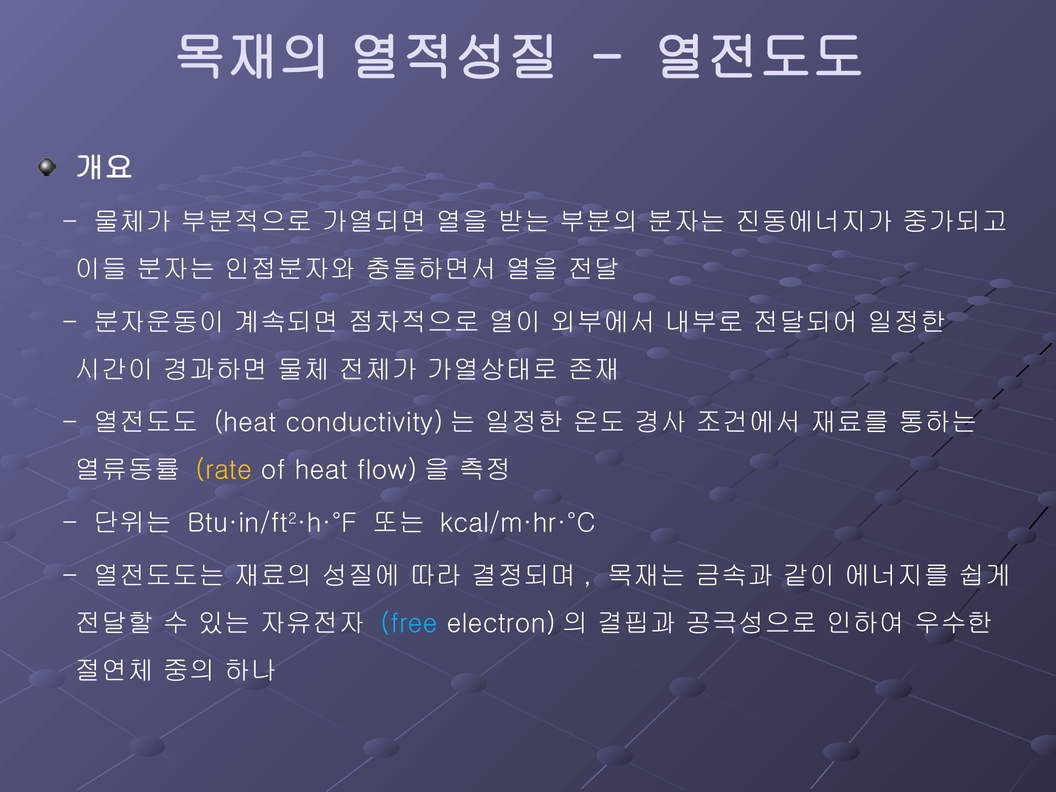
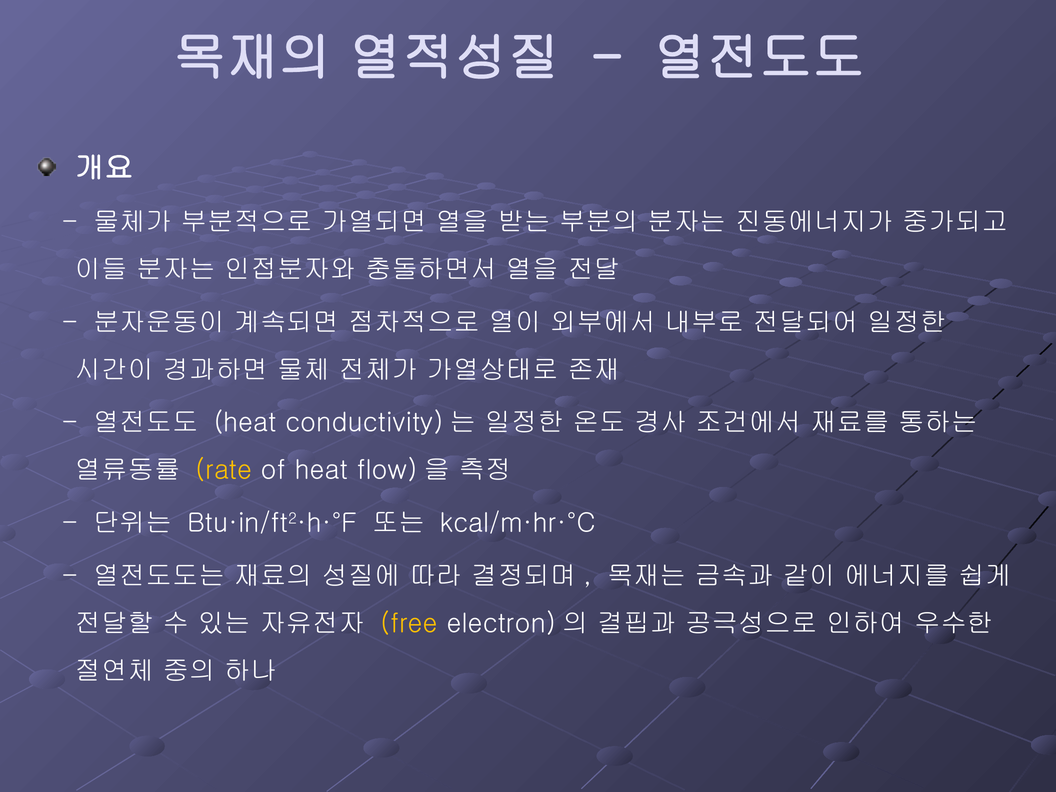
free colour: light blue -> yellow
